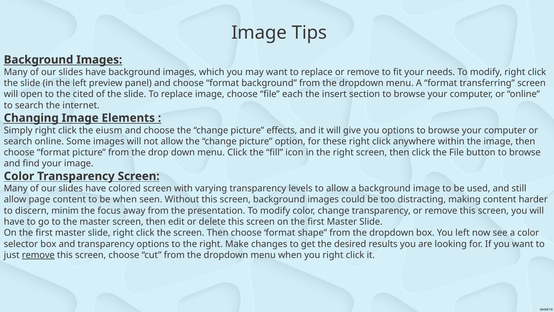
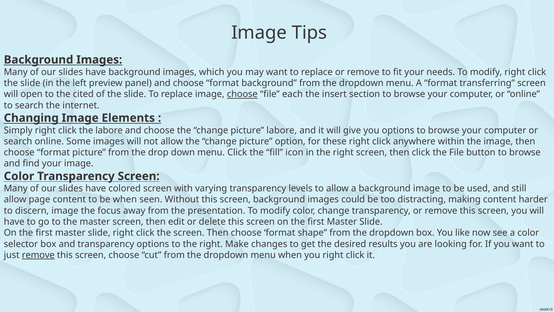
choose at (242, 94) underline: none -> present
the eiusm: eiusm -> labore
picture effects: effects -> labore
discern minim: minim -> image
You left: left -> like
